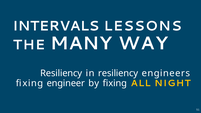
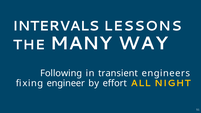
Resiliency at (61, 73): Resiliency -> Following
in resiliency: resiliency -> transient
by fixing: fixing -> effort
